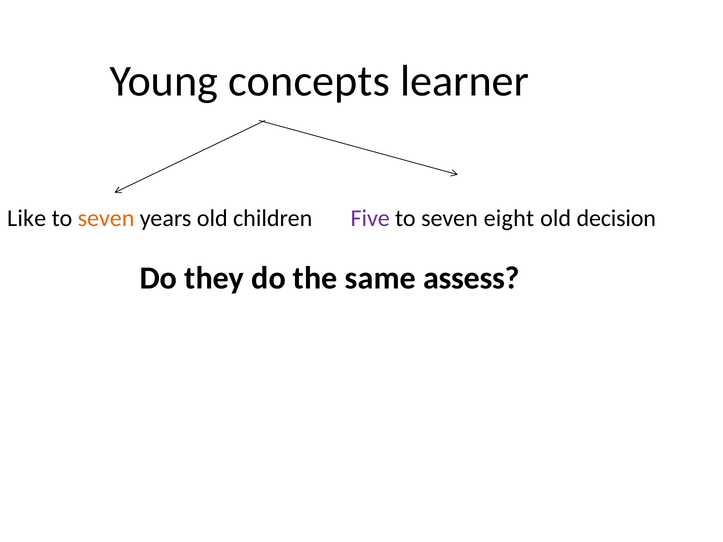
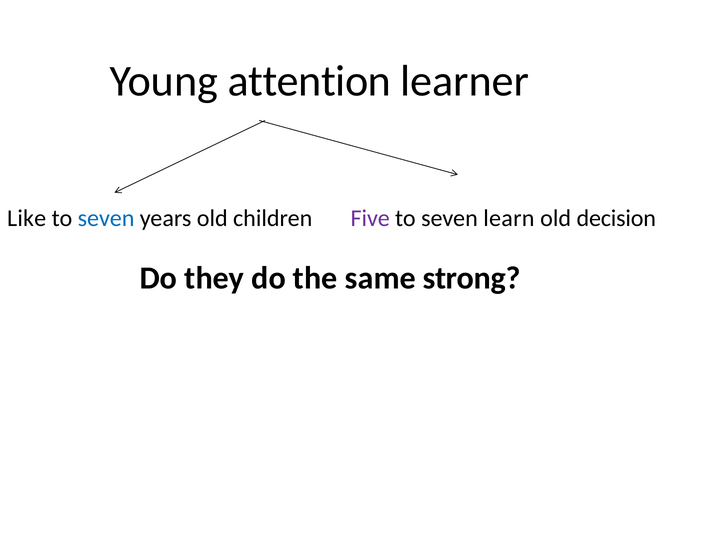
concepts: concepts -> attention
seven at (106, 219) colour: orange -> blue
eight: eight -> learn
assess: assess -> strong
